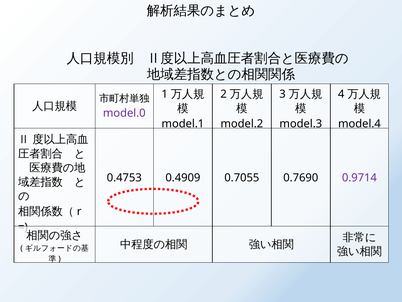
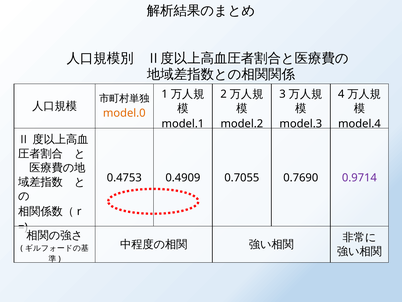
model.0 colour: purple -> orange
